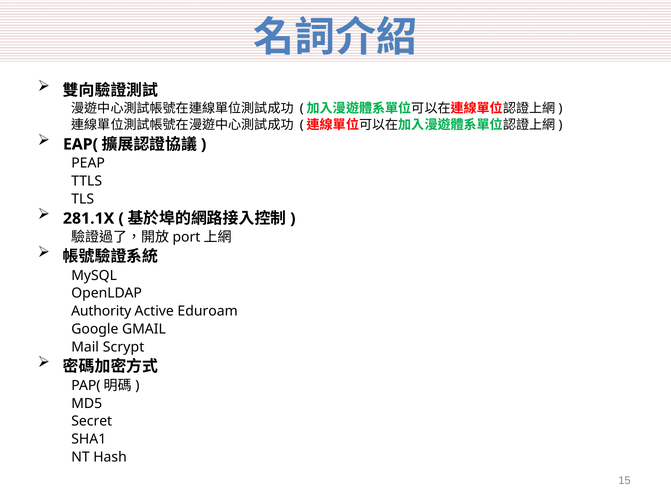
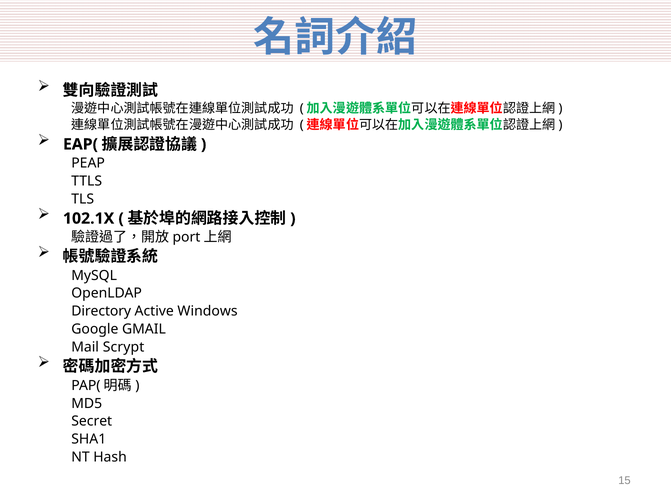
281.1X: 281.1X -> 102.1X
Authority: Authority -> Directory
Eduroam: Eduroam -> Windows
